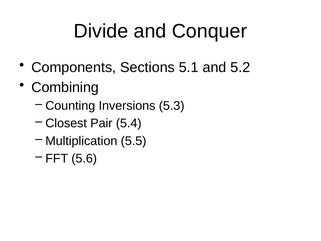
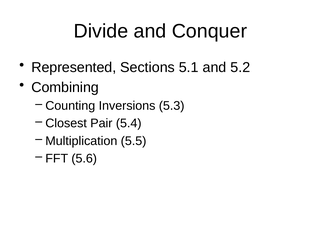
Components: Components -> Represented
